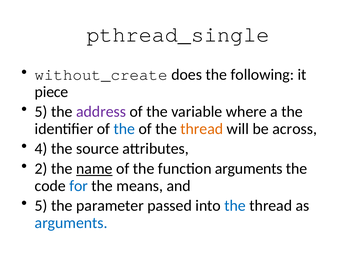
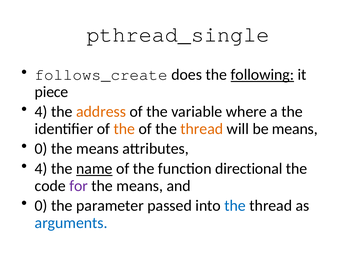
without_create: without_create -> follows_create
following underline: none -> present
5 at (41, 112): 5 -> 4
address colour: purple -> orange
the at (124, 129) colour: blue -> orange
be across: across -> means
4 at (41, 149): 4 -> 0
source at (98, 149): source -> means
2 at (41, 169): 2 -> 4
function arguments: arguments -> directional
for colour: blue -> purple
5 at (41, 206): 5 -> 0
